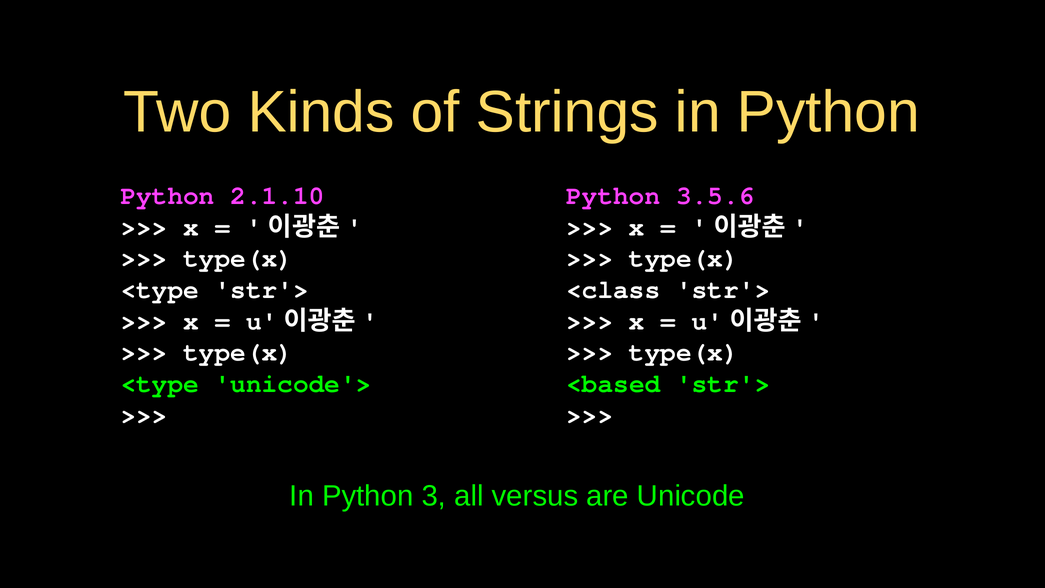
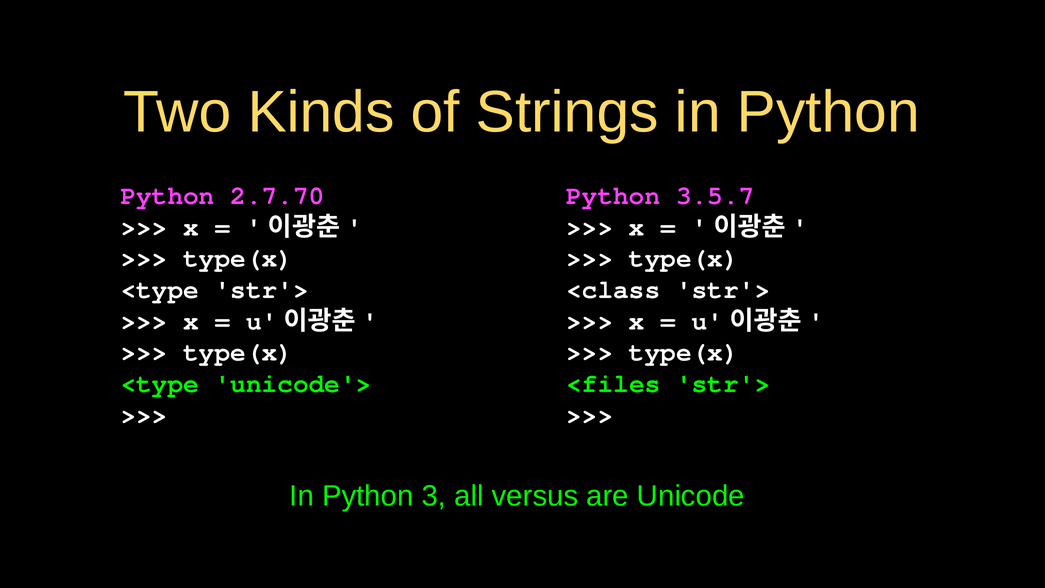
2.1.10: 2.1.10 -> 2.7.70
3.5.6: 3.5.6 -> 3.5.7
<based: <based -> <files
